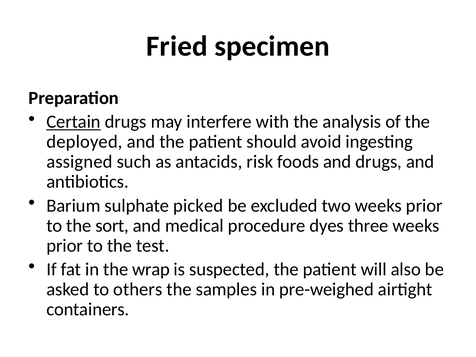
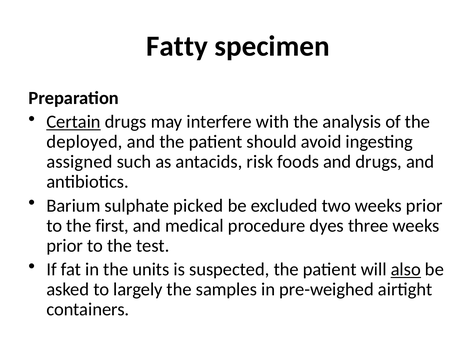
Fried: Fried -> Fatty
sort: sort -> first
wrap: wrap -> units
also underline: none -> present
others: others -> largely
